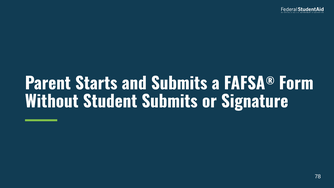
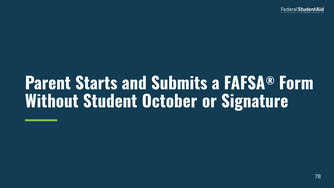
Student Submits: Submits -> October
